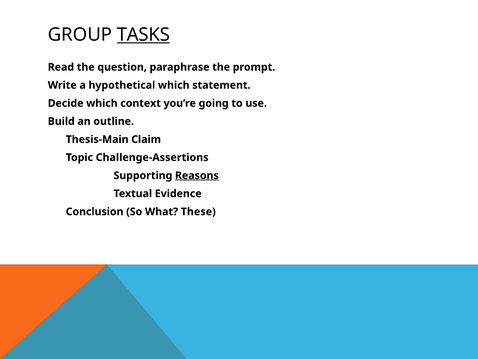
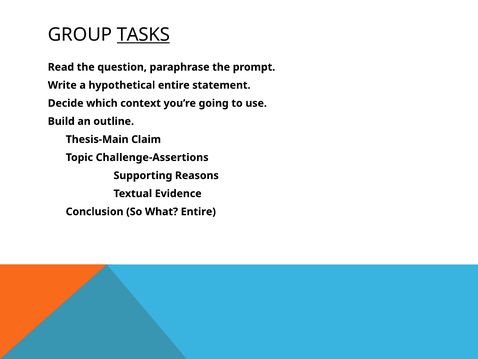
hypothetical which: which -> entire
Reasons underline: present -> none
What These: These -> Entire
